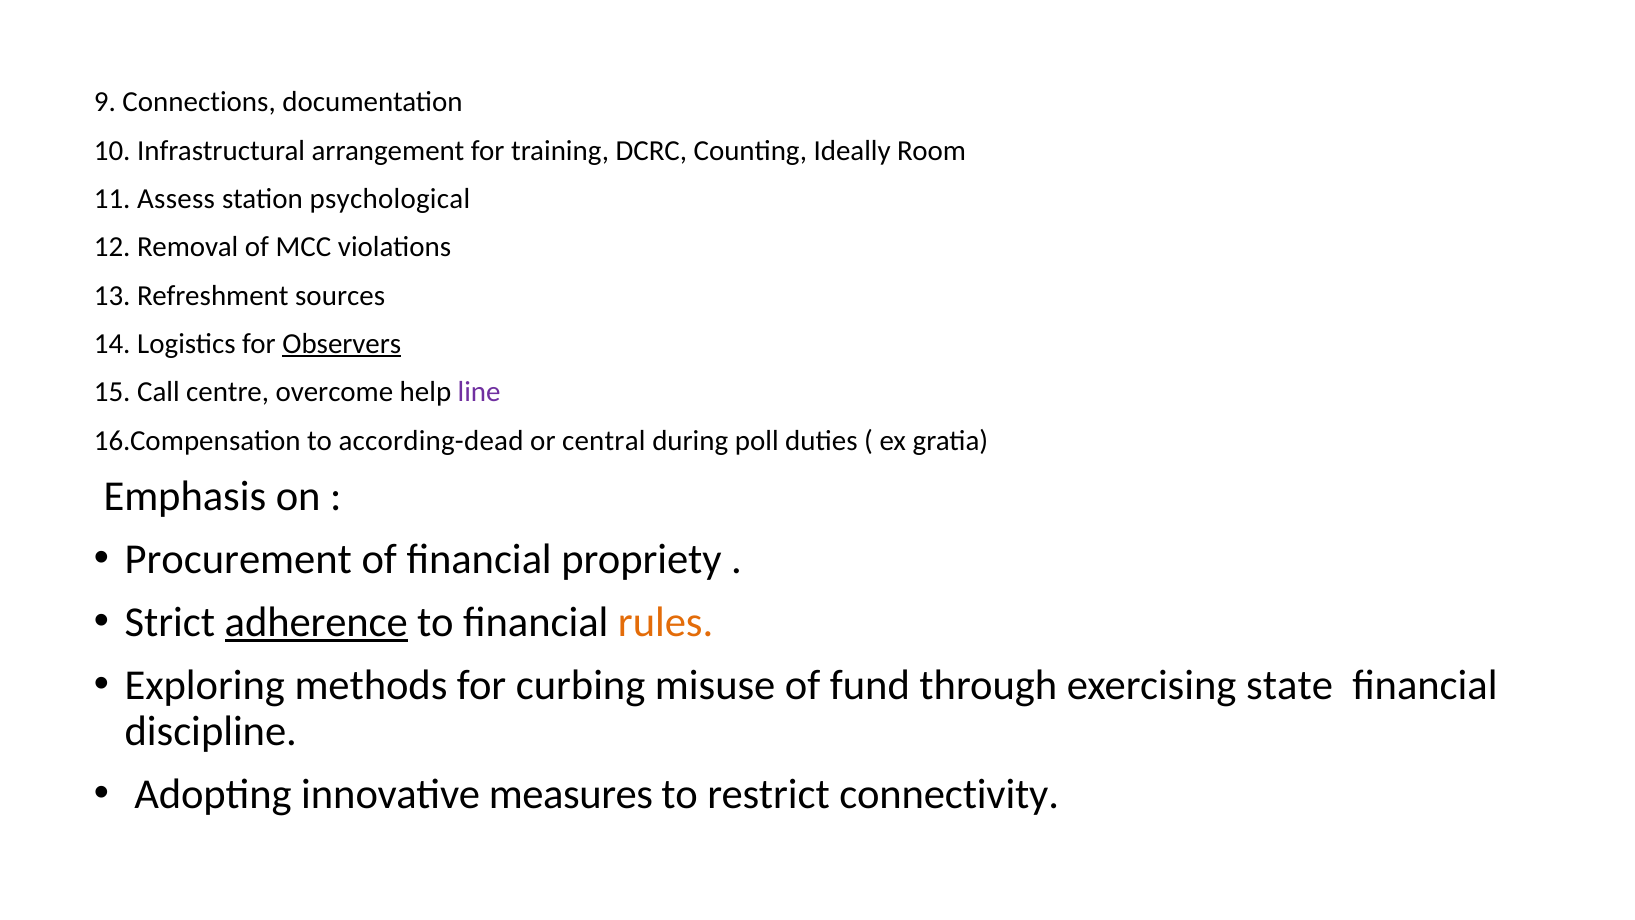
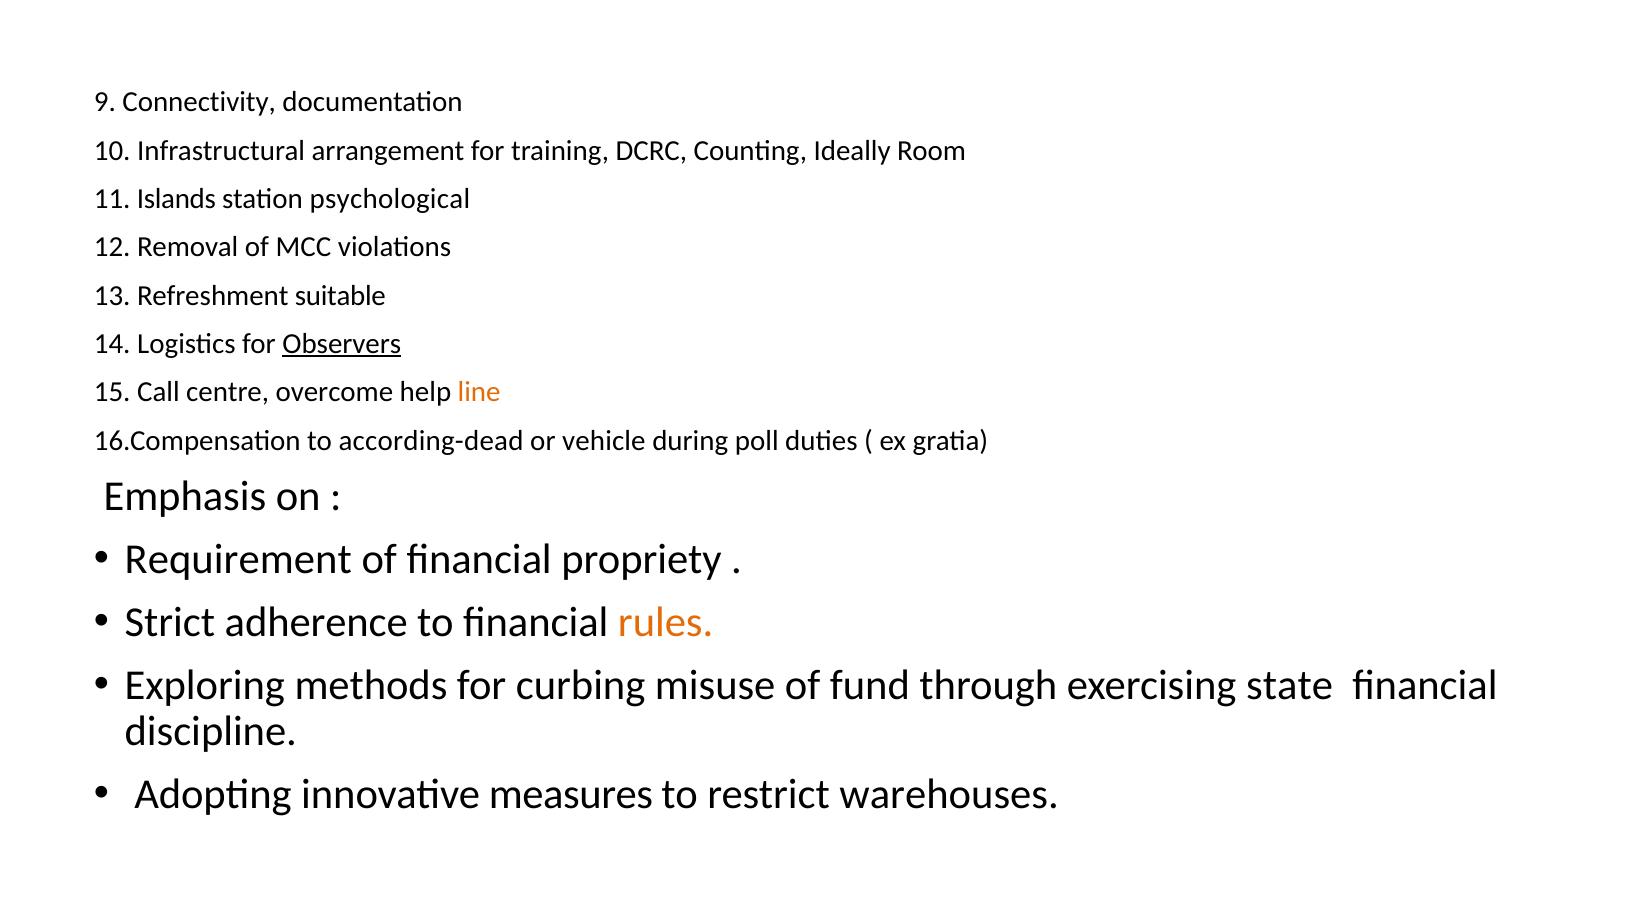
Connections: Connections -> Connectivity
Assess: Assess -> Islands
sources: sources -> suitable
line colour: purple -> orange
central: central -> vehicle
Procurement: Procurement -> Requirement
adherence underline: present -> none
connectivity: connectivity -> warehouses
